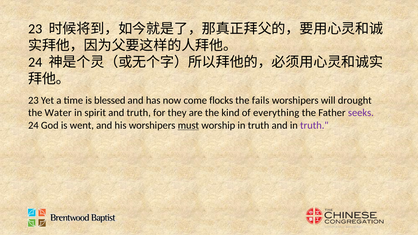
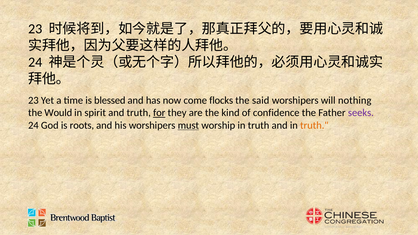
fails: fails -> said
drought: drought -> nothing
Water: Water -> Would
for underline: none -> present
everything: everything -> confidence
went: went -> roots
truth at (314, 125) colour: purple -> orange
